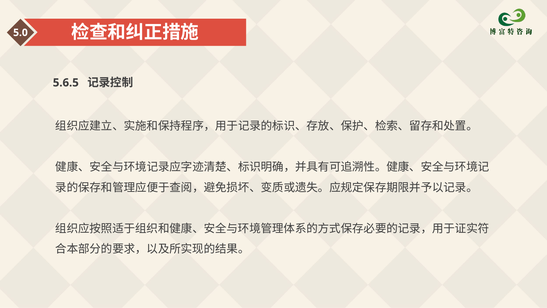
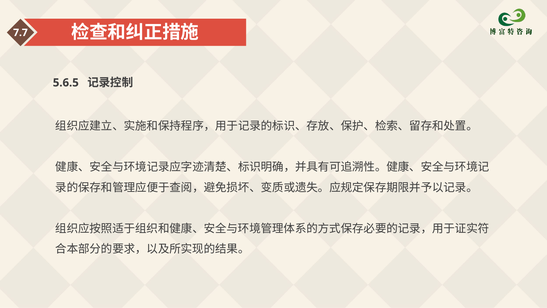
5.0: 5.0 -> 7.7
